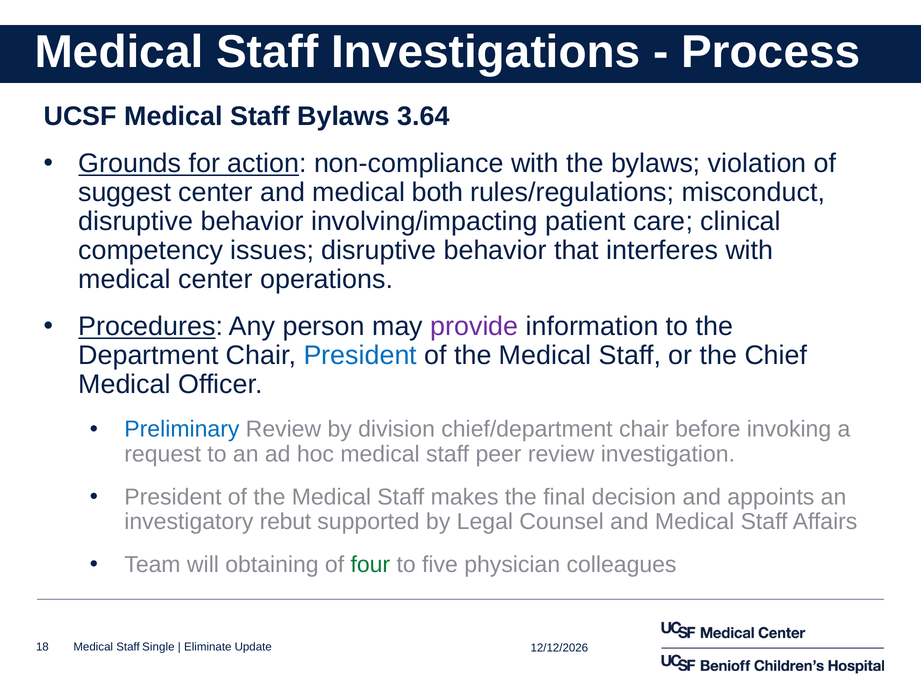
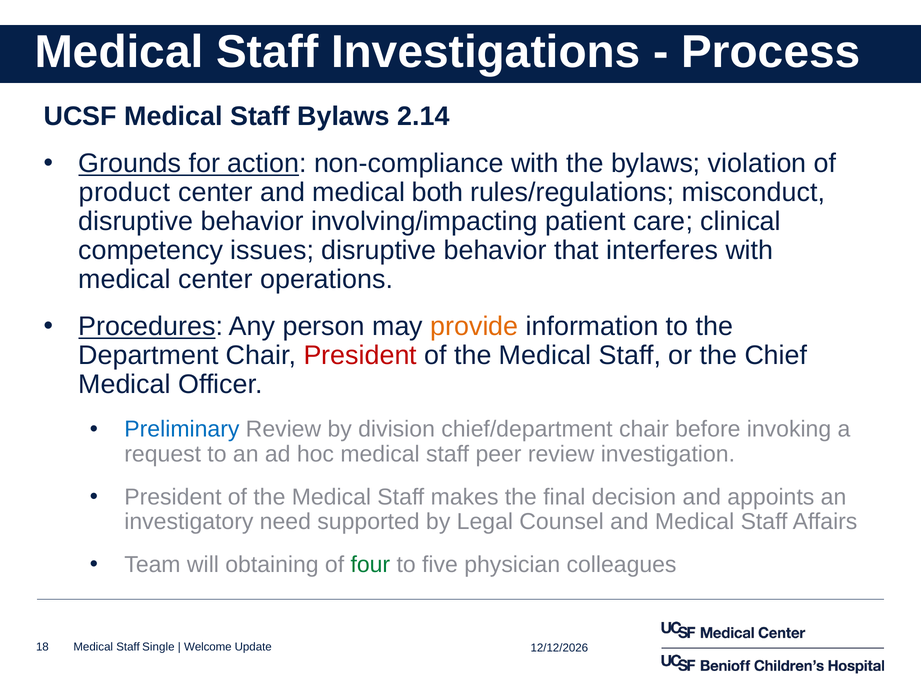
3.64: 3.64 -> 2.14
suggest: suggest -> product
provide colour: purple -> orange
President at (360, 355) colour: blue -> red
rebut: rebut -> need
Eliminate: Eliminate -> Welcome
